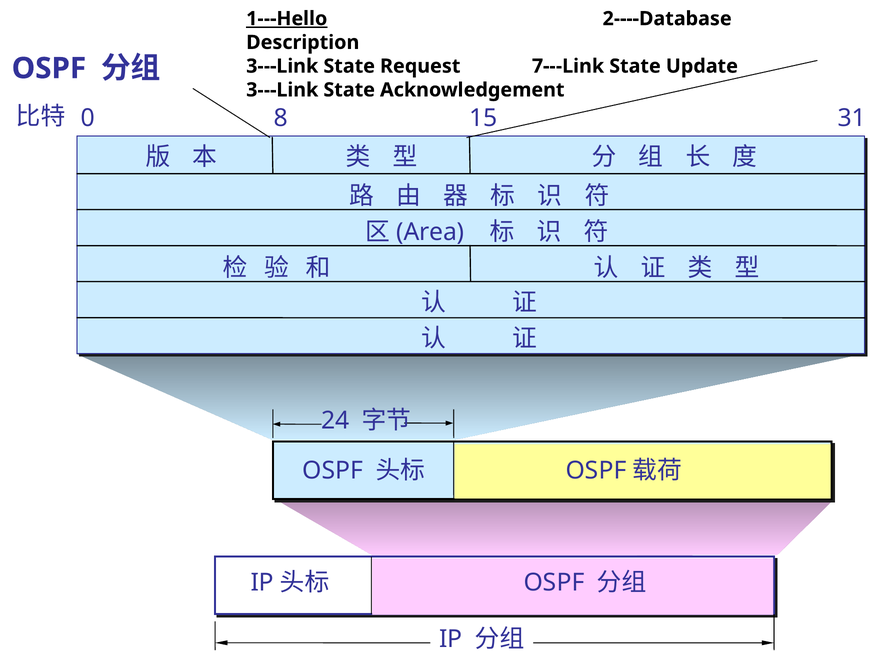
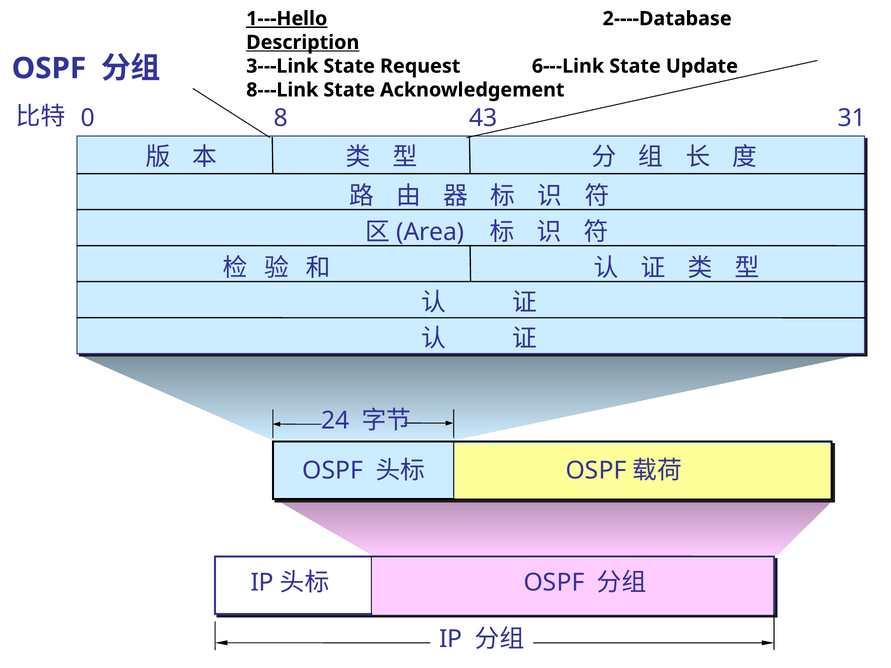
Description underline: none -> present
7---Link: 7---Link -> 6---Link
3---Link at (282, 90): 3---Link -> 8---Link
15: 15 -> 43
